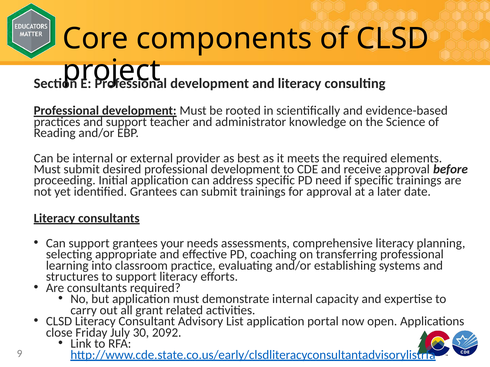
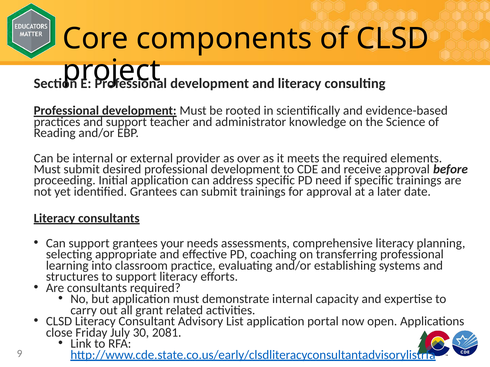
best: best -> over
2092: 2092 -> 2081
